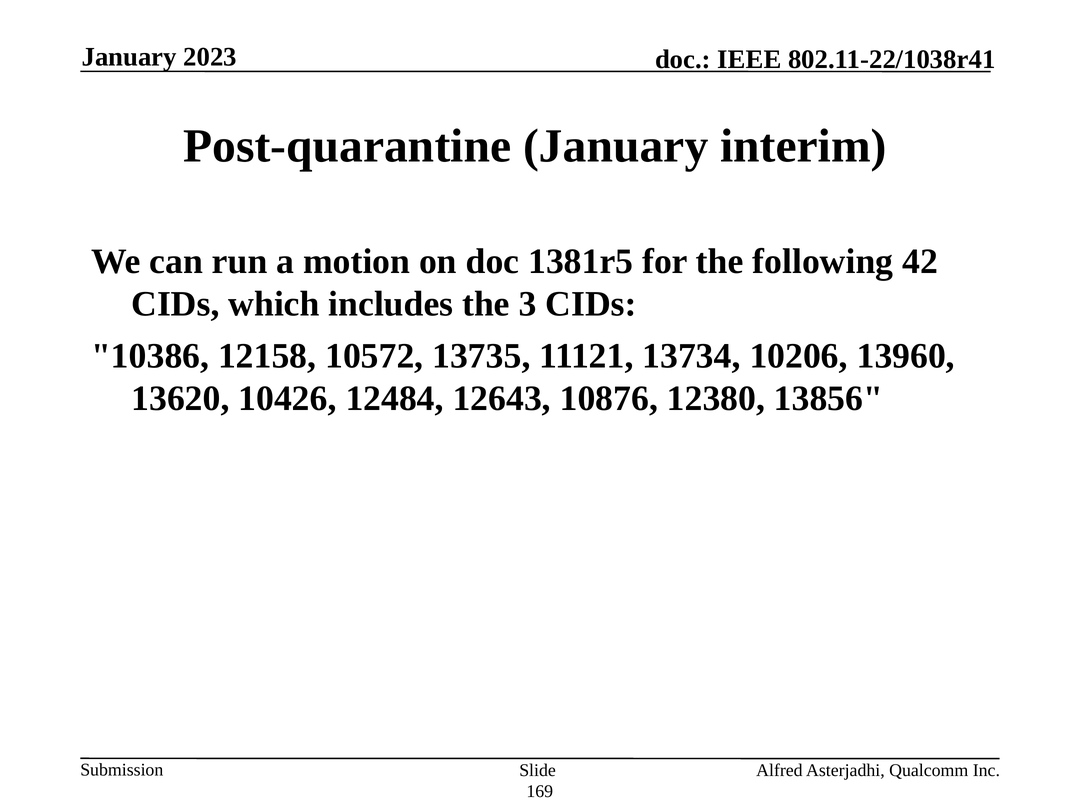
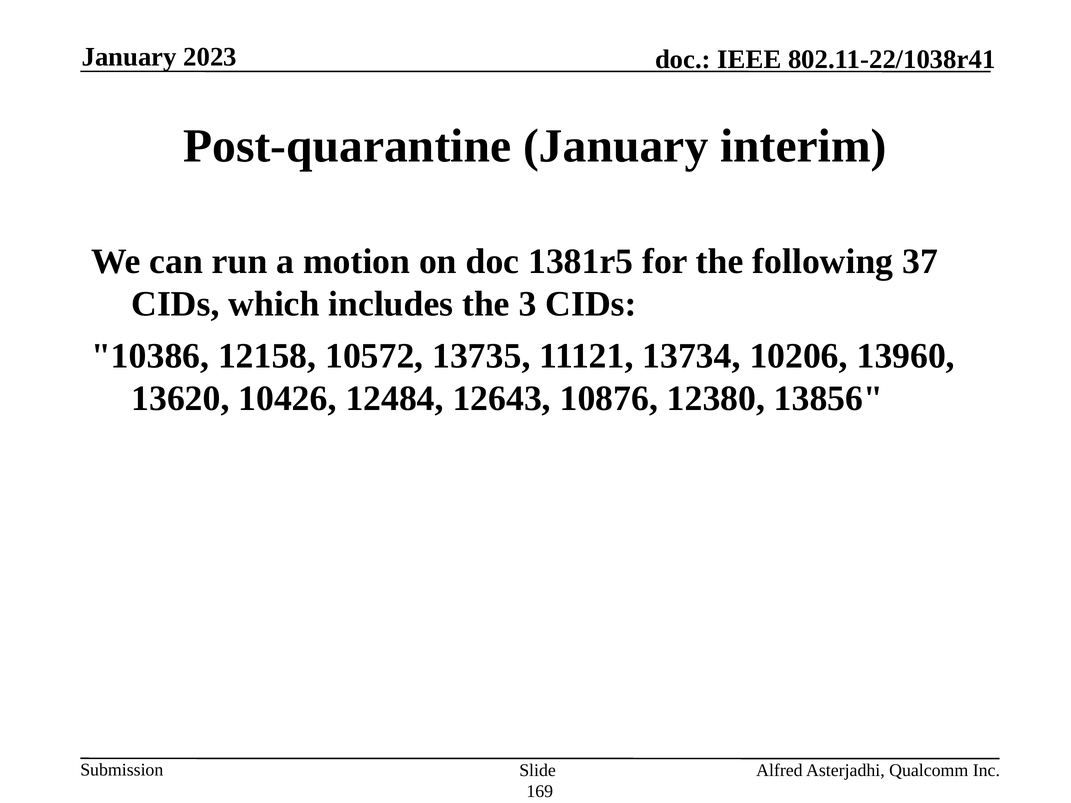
42: 42 -> 37
